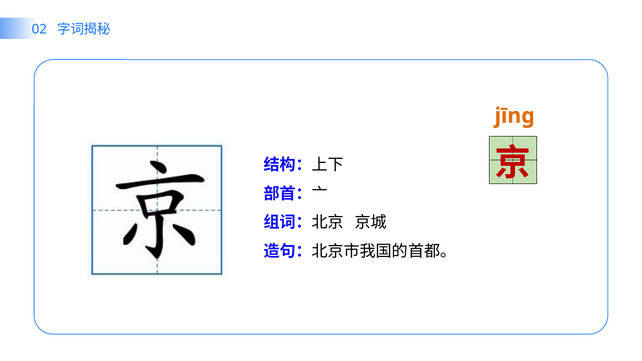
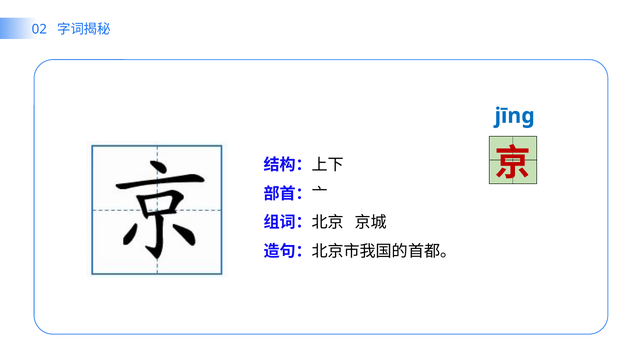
jīnɡ colour: orange -> blue
